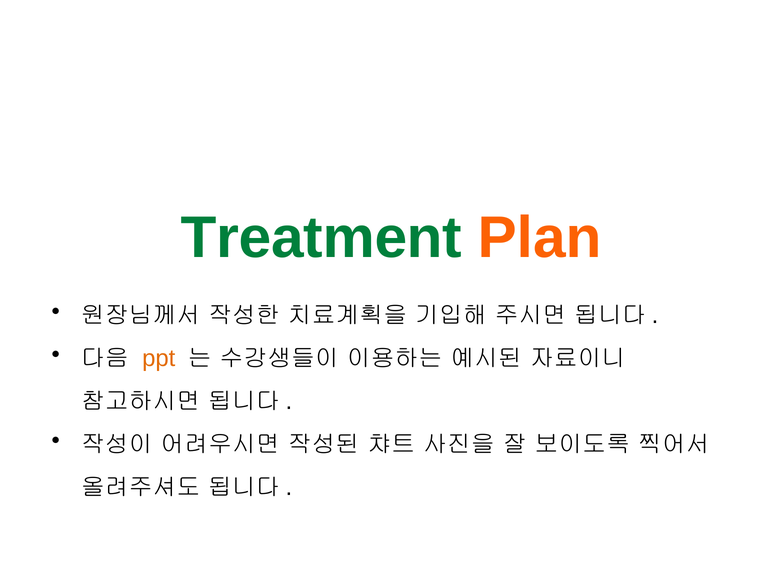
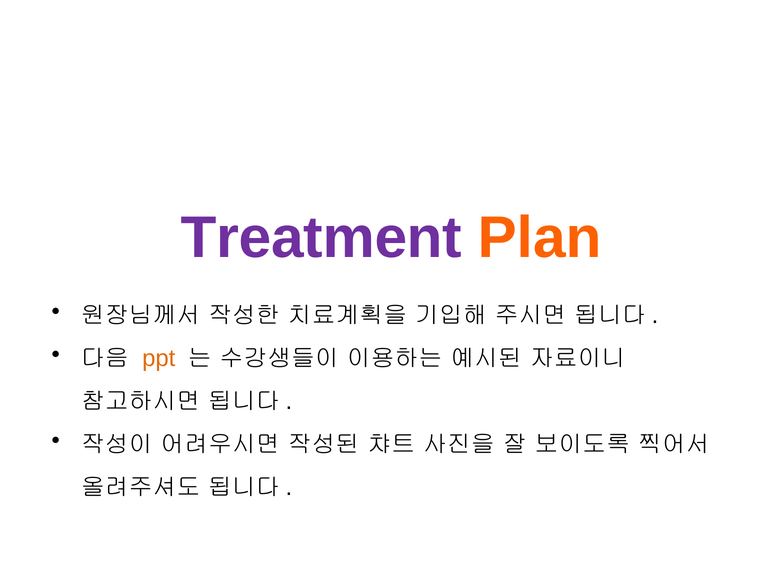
Treatment colour: green -> purple
